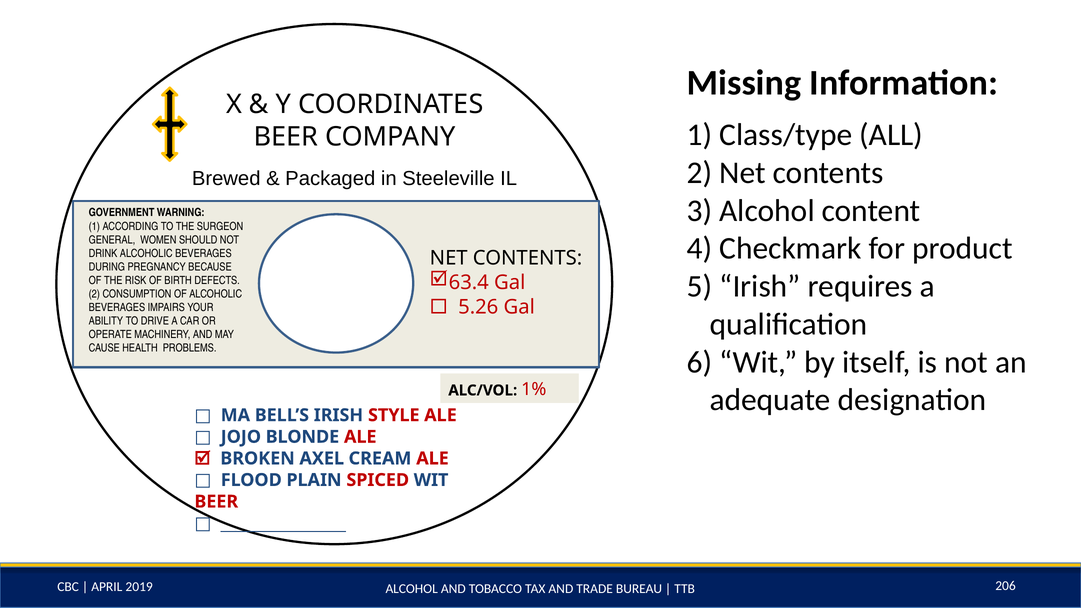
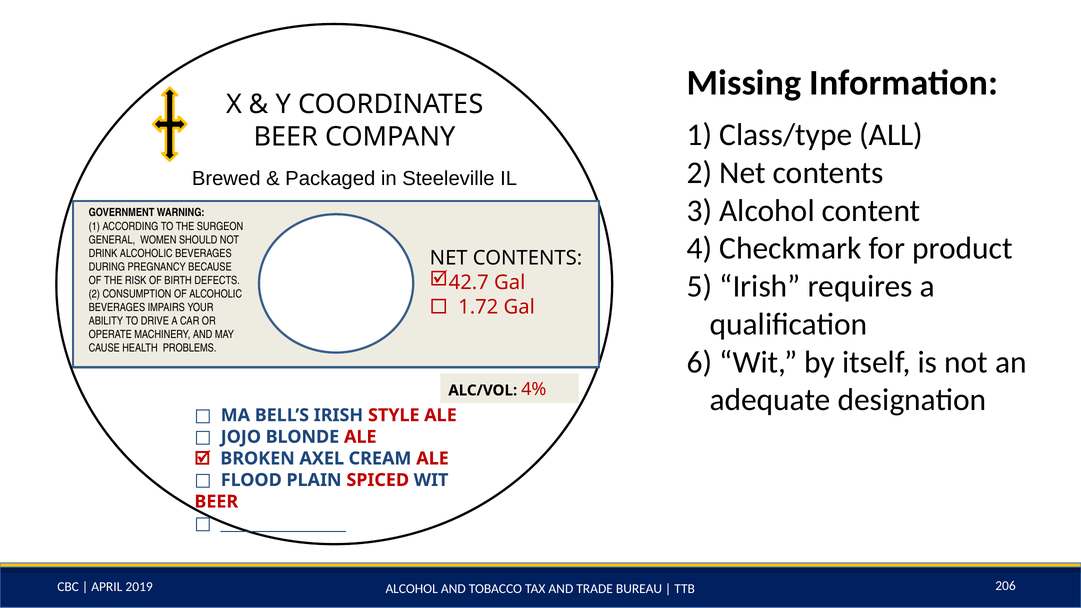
63.4: 63.4 -> 42.7
5.26: 5.26 -> 1.72
1%: 1% -> 4%
